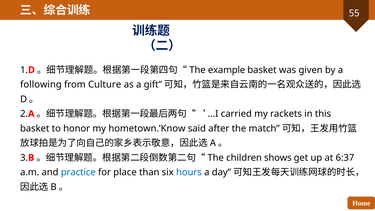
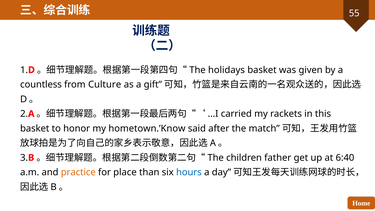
example: example -> holidays
following: following -> countless
shows: shows -> father
6:37: 6:37 -> 6:40
practice colour: blue -> orange
